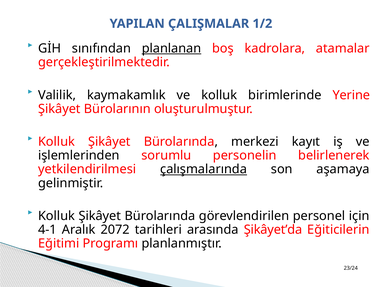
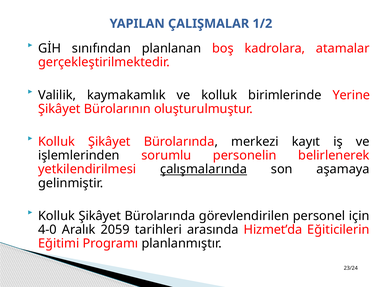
planlanan underline: present -> none
4-1: 4-1 -> 4-0
2072: 2072 -> 2059
Şikâyet’da: Şikâyet’da -> Hizmet’da
